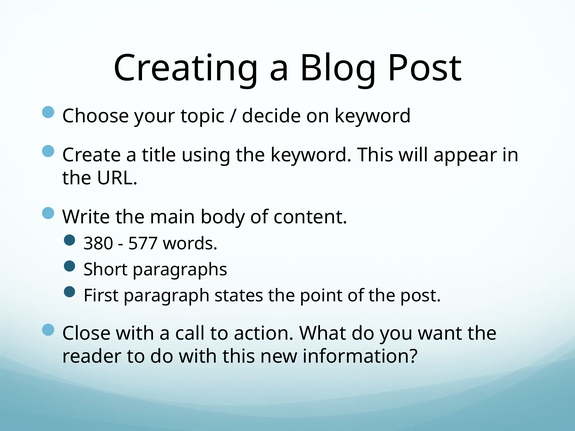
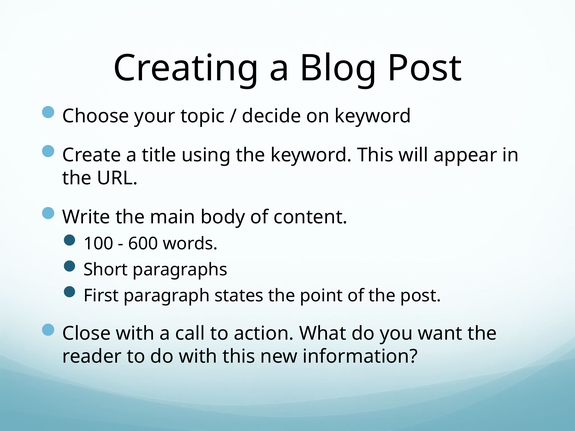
380: 380 -> 100
577: 577 -> 600
